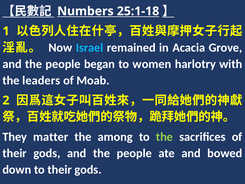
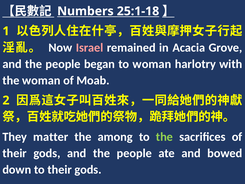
Israel colour: light blue -> pink
to women: women -> woman
the leaders: leaders -> woman
